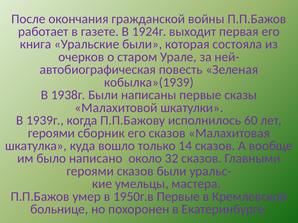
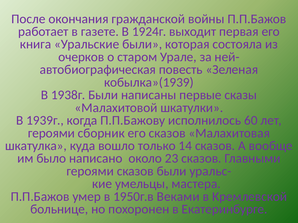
32: 32 -> 23
1950г.в Первые: Первые -> Веками
